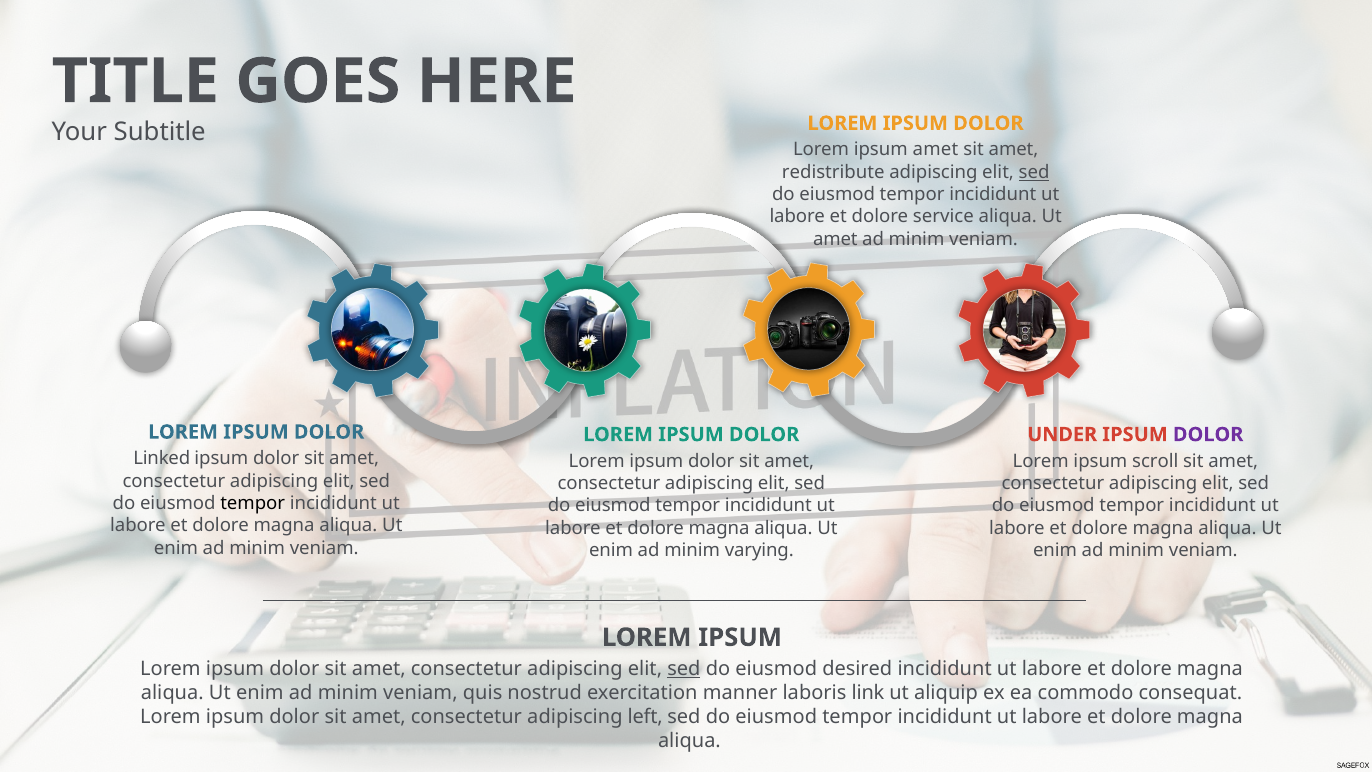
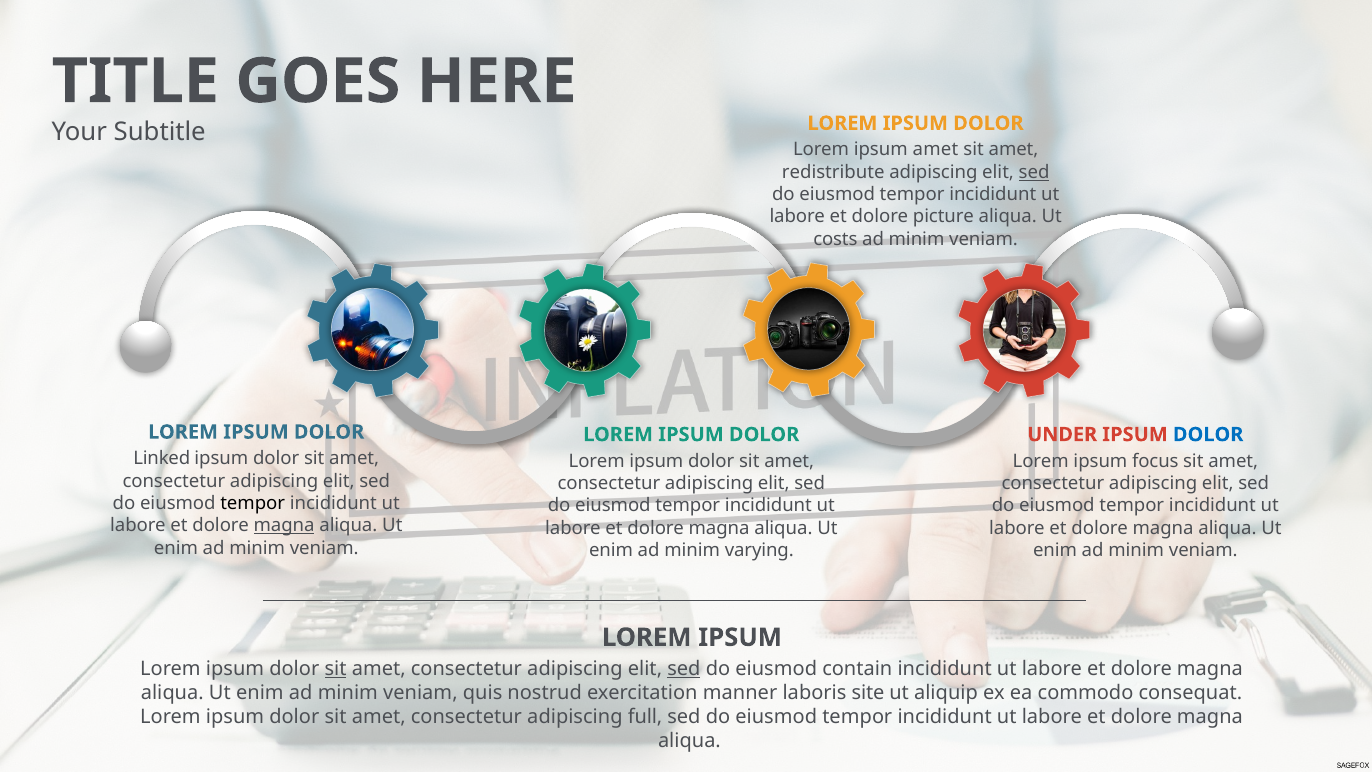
service: service -> picture
amet at (835, 239): amet -> costs
DOLOR at (1208, 434) colour: purple -> blue
scroll: scroll -> focus
magna at (284, 525) underline: none -> present
sit at (336, 668) underline: none -> present
desired: desired -> contain
link: link -> site
left: left -> full
